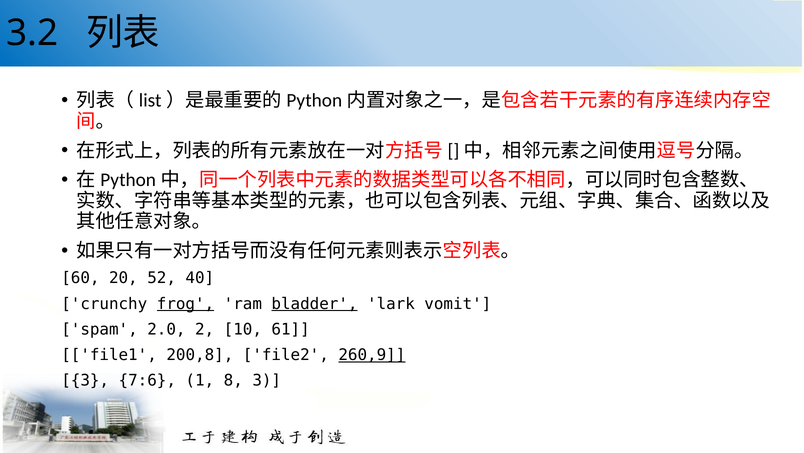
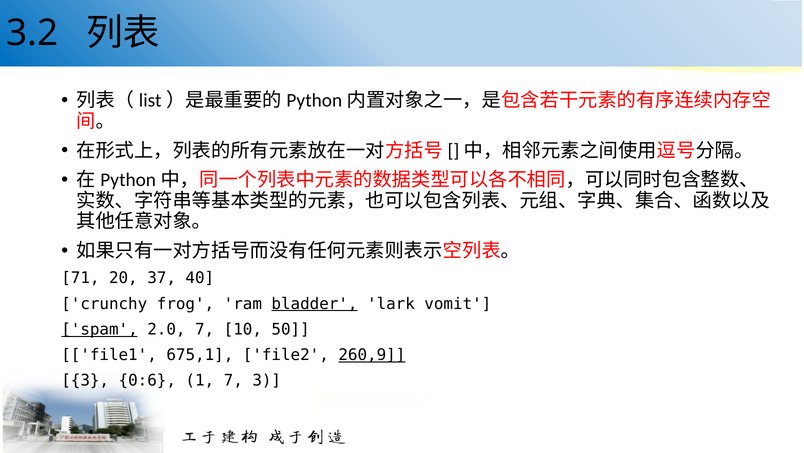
60: 60 -> 71
52: 52 -> 37
frog underline: present -> none
spam underline: none -> present
2.0 2: 2 -> 7
61: 61 -> 50
200,8: 200,8 -> 675,1
7:6: 7:6 -> 0:6
1 8: 8 -> 7
